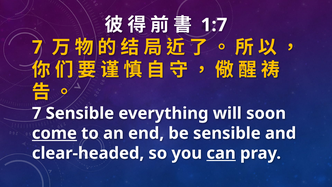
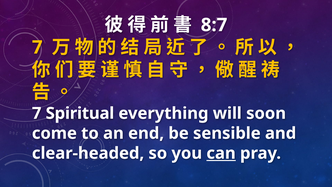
1:7: 1:7 -> 8:7
7 Sensible: Sensible -> Spiritual
come underline: present -> none
